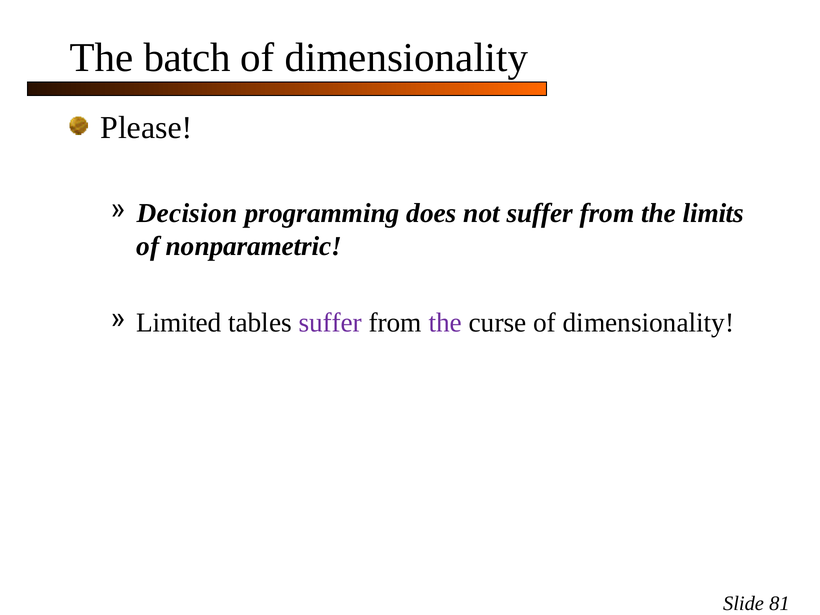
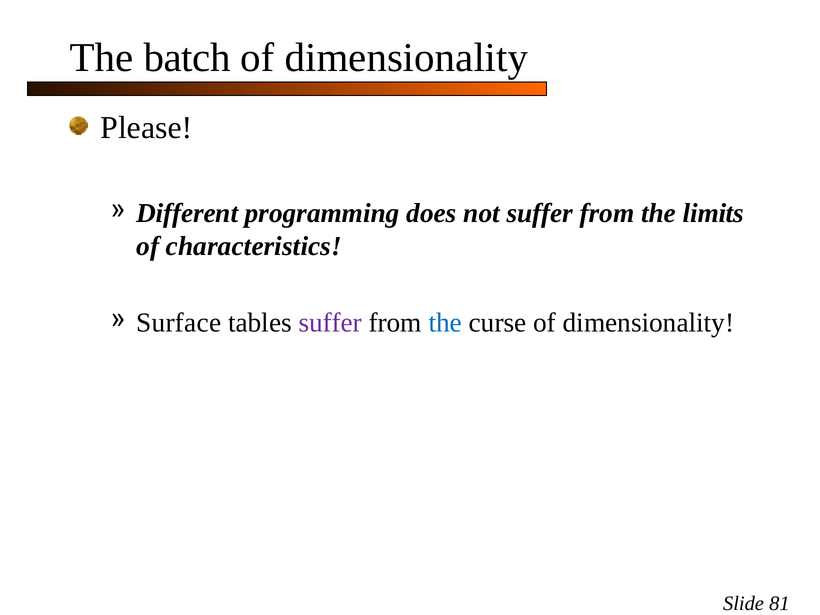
Decision: Decision -> Different
nonparametric: nonparametric -> characteristics
Limited: Limited -> Surface
the at (445, 323) colour: purple -> blue
